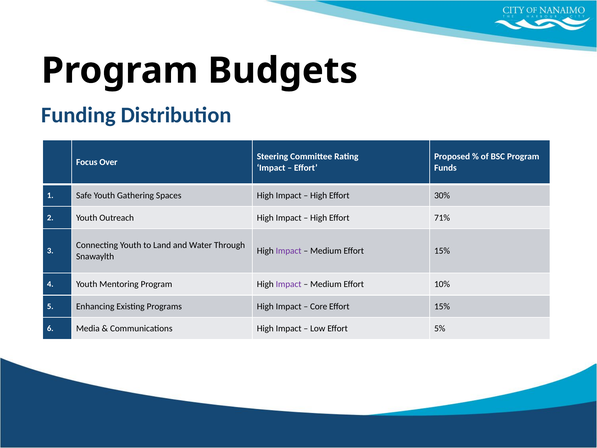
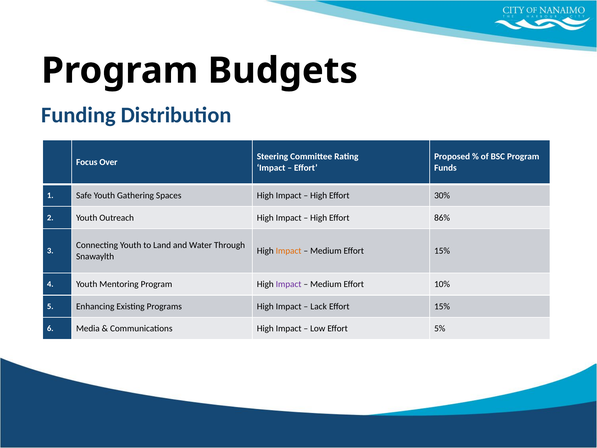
71%: 71% -> 86%
Impact at (289, 251) colour: purple -> orange
Core: Core -> Lack
